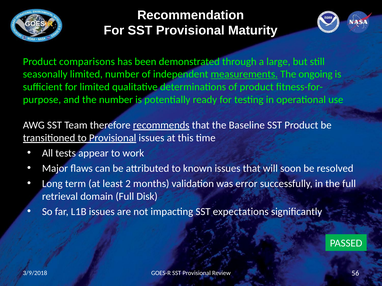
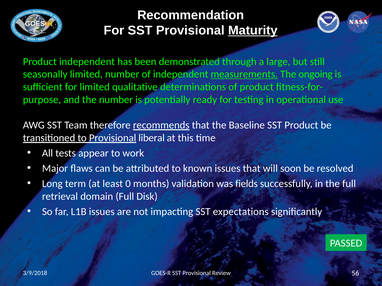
Maturity underline: none -> present
Product comparisons: comparisons -> independent
Provisional issues: issues -> liberal
2: 2 -> 0
error: error -> fields
